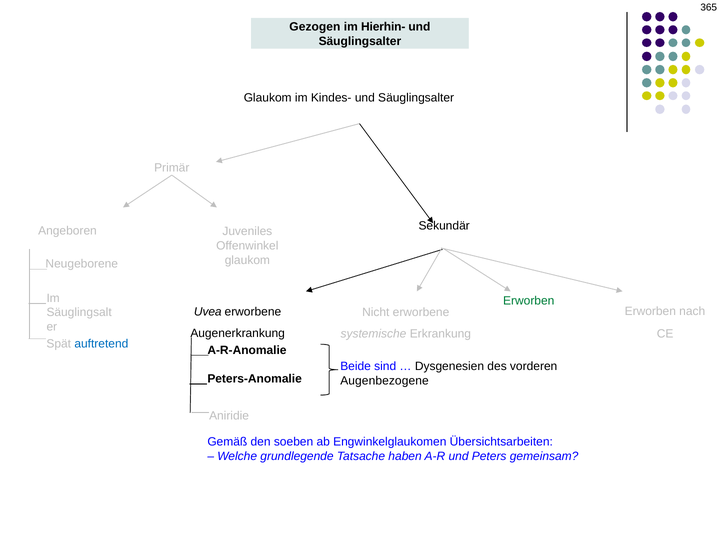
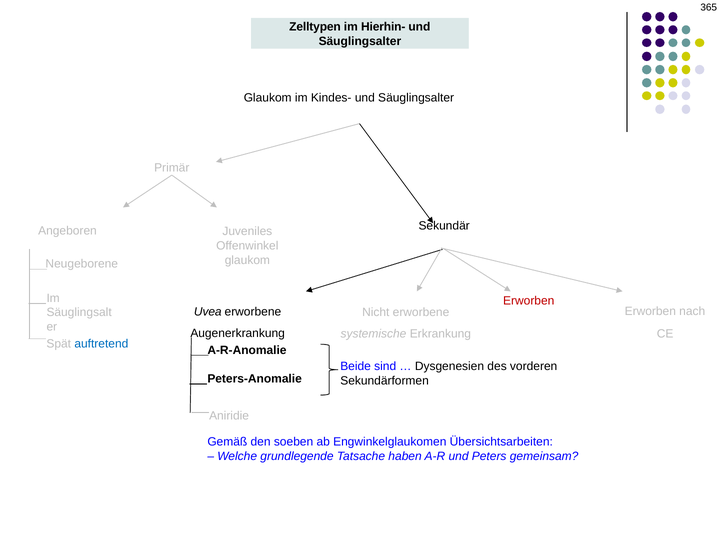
Gezogen: Gezogen -> Zelltypen
Erworben at (529, 301) colour: green -> red
Augenbezogene: Augenbezogene -> Sekundärformen
